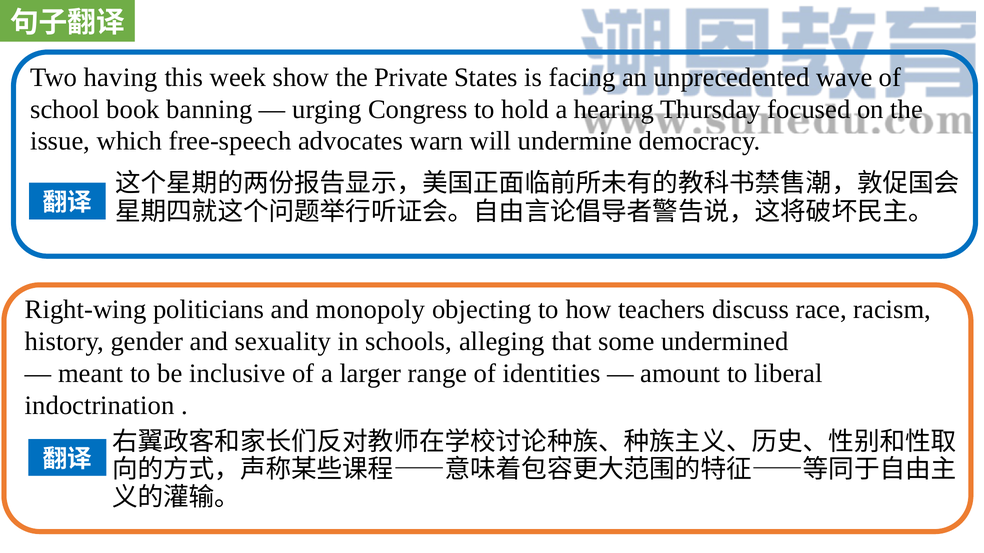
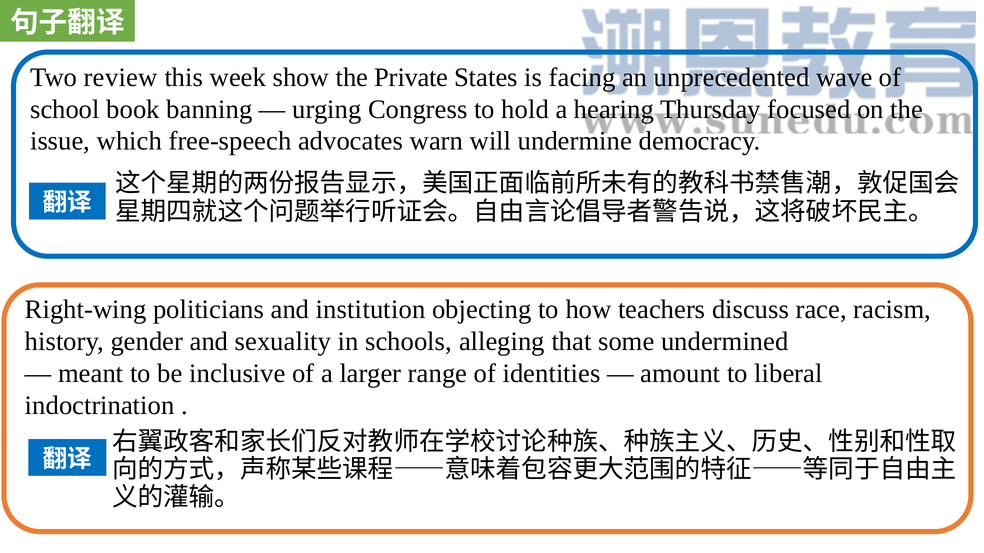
having: having -> review
monopoly: monopoly -> institution
